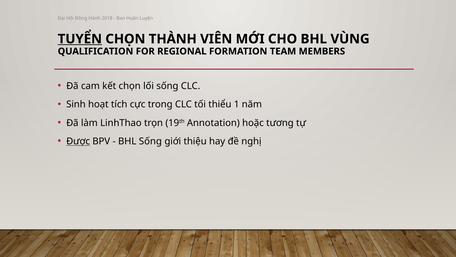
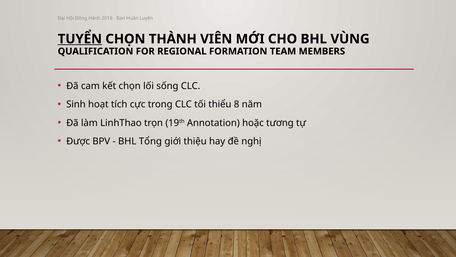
1: 1 -> 8
Được underline: present -> none
BHL Sống: Sống -> Tổng
